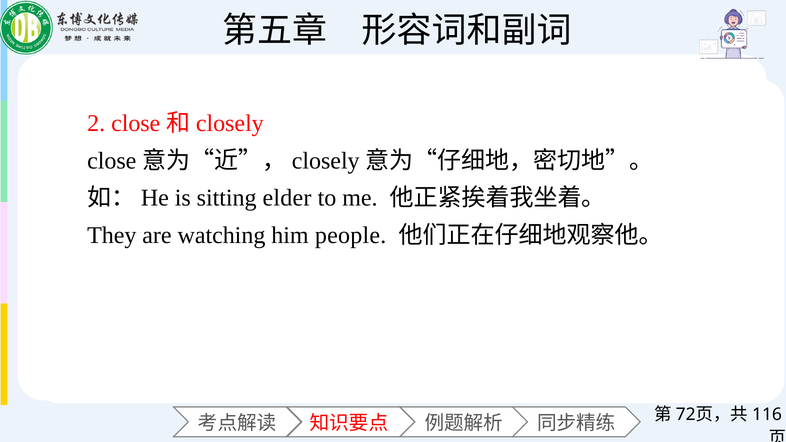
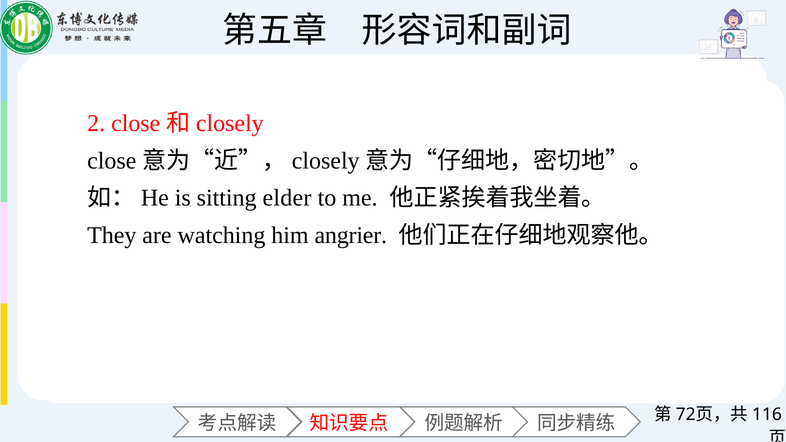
people: people -> angrier
